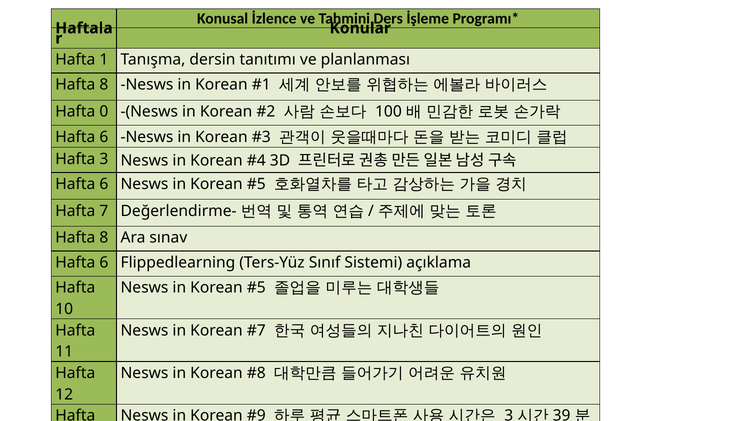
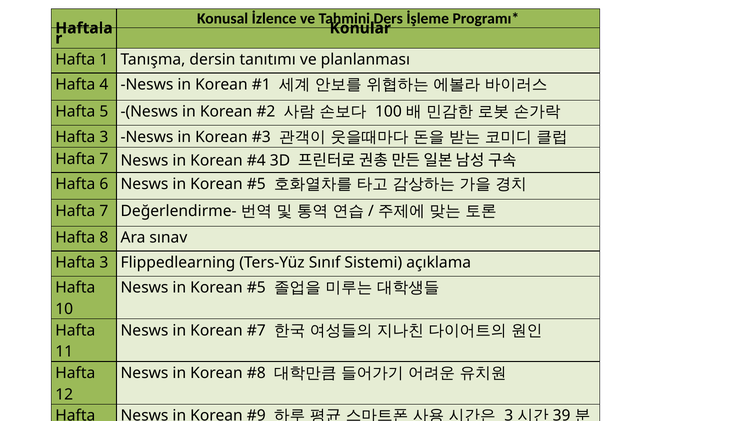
8 at (104, 85): 8 -> 4
0: 0 -> 5
6 at (104, 137): 6 -> 3
3 at (104, 159): 3 -> 7
6 at (104, 262): 6 -> 3
